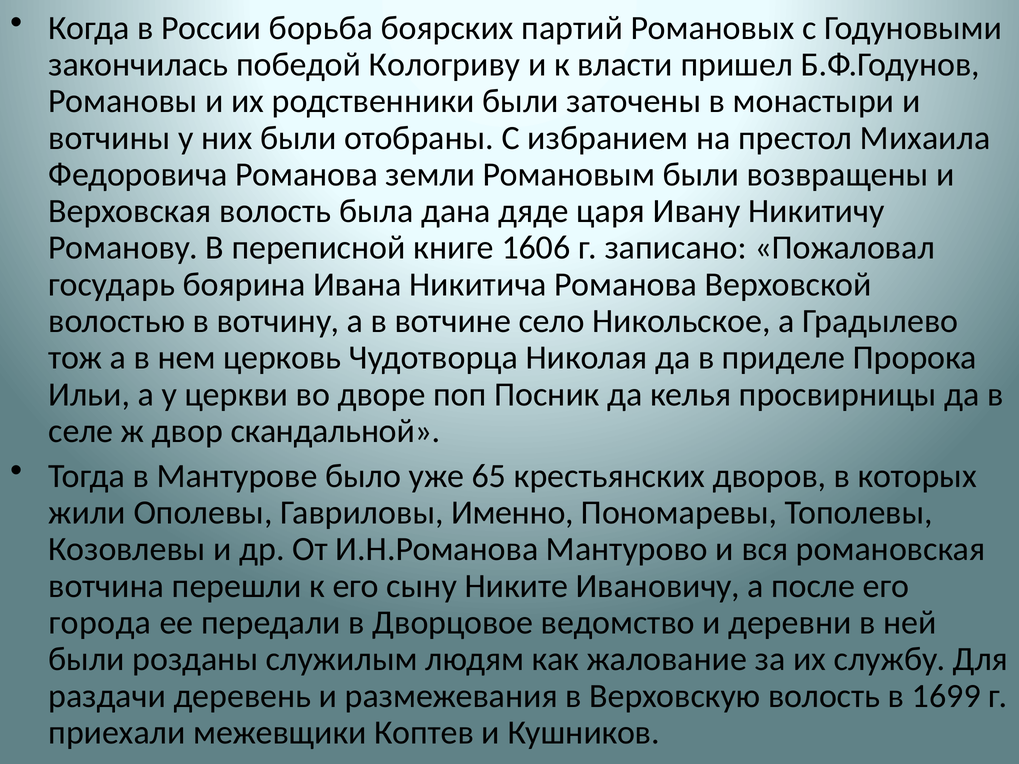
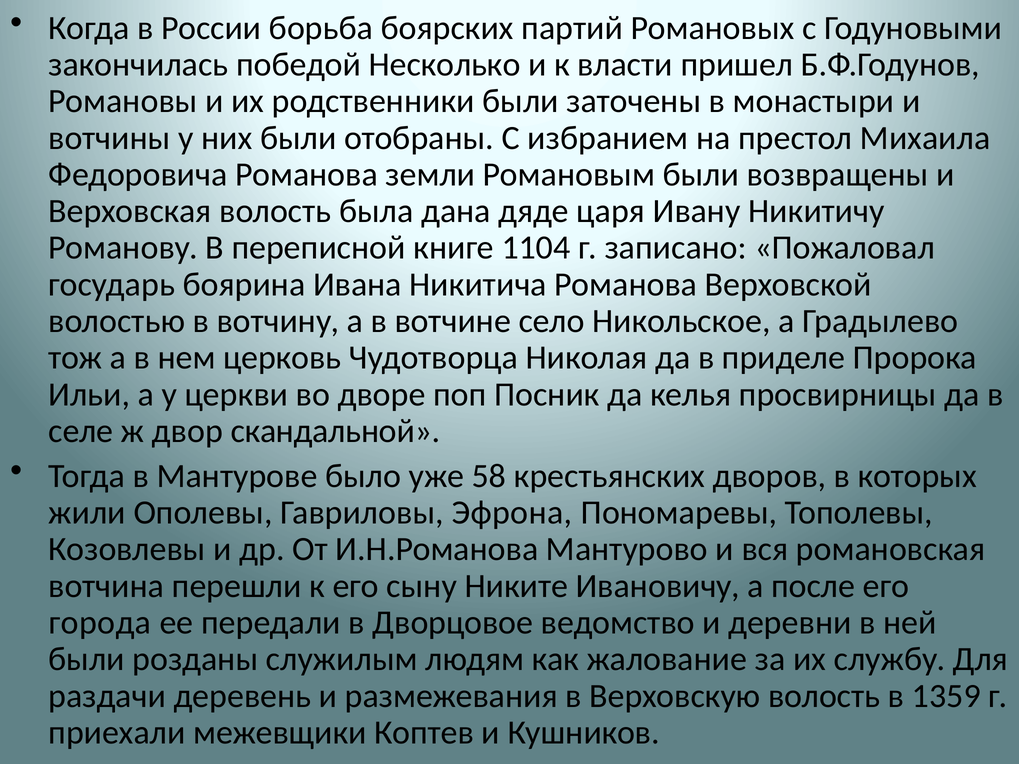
Кологриву: Кологриву -> Несколько
1606: 1606 -> 1104
65: 65 -> 58
Именно: Именно -> Эфрона
1699: 1699 -> 1359
